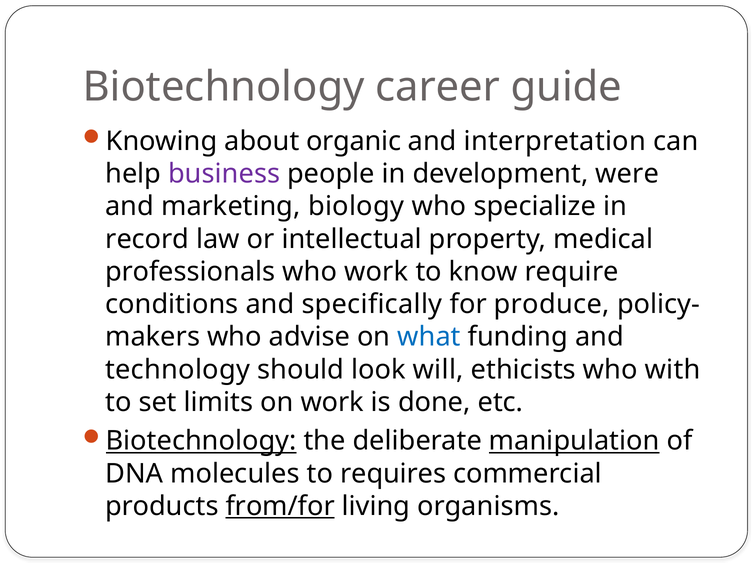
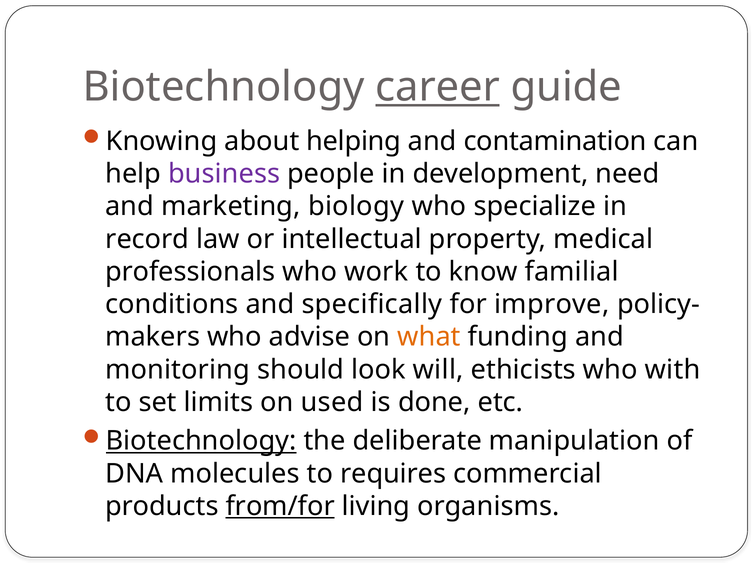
career underline: none -> present
organic: organic -> helping
interpretation: interpretation -> contamination
were: were -> need
require: require -> familial
produce: produce -> improve
what colour: blue -> orange
technology: technology -> monitoring
on work: work -> used
manipulation underline: present -> none
